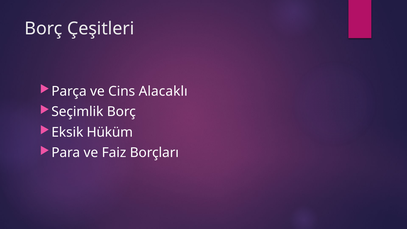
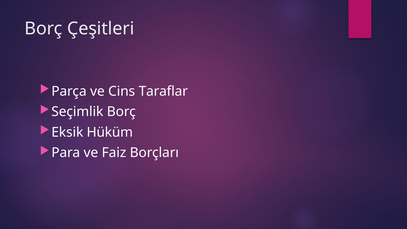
Alacaklı: Alacaklı -> Taraflar
